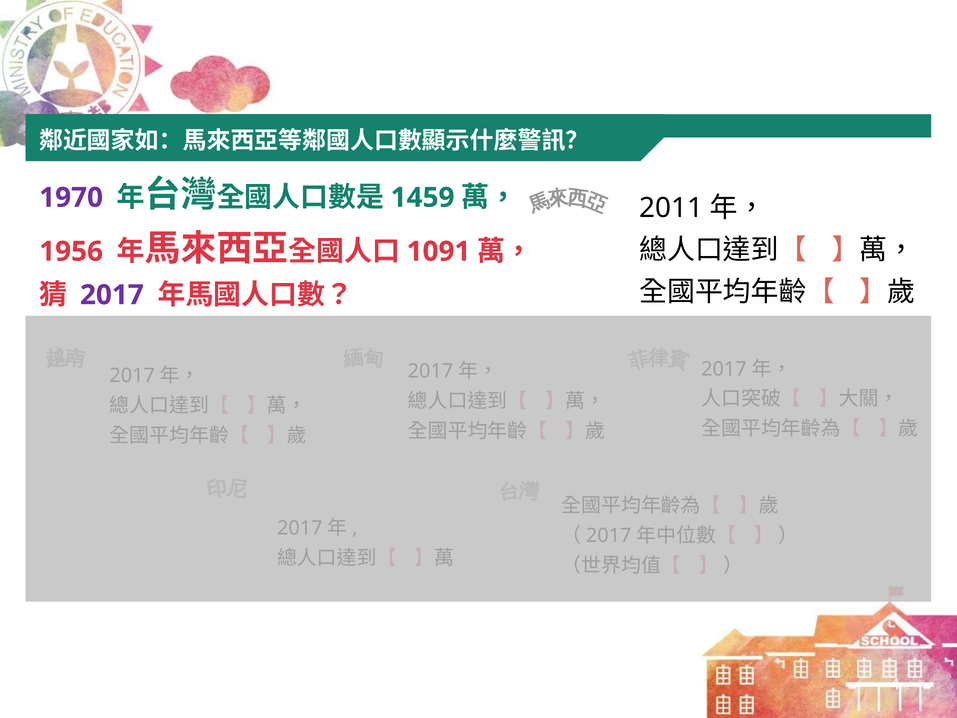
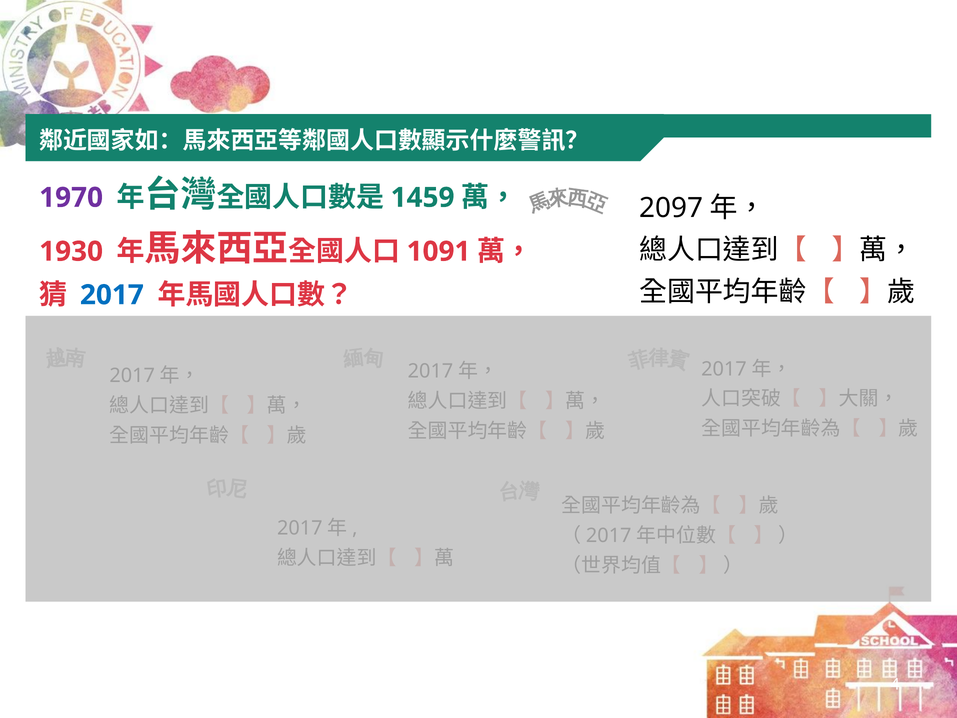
2011: 2011 -> 2097
1956: 1956 -> 1930
2017 colour: purple -> blue
